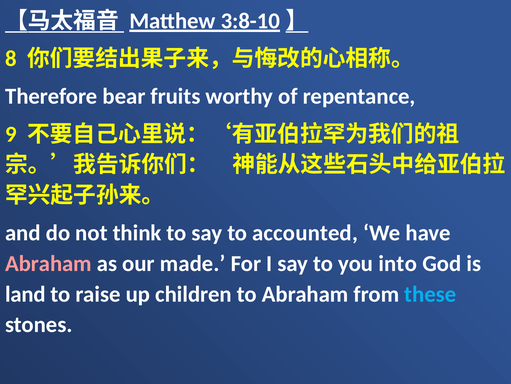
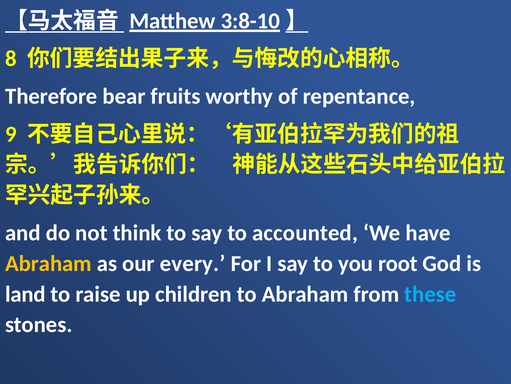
Abraham at (48, 263) colour: pink -> yellow
made: made -> every
into: into -> root
